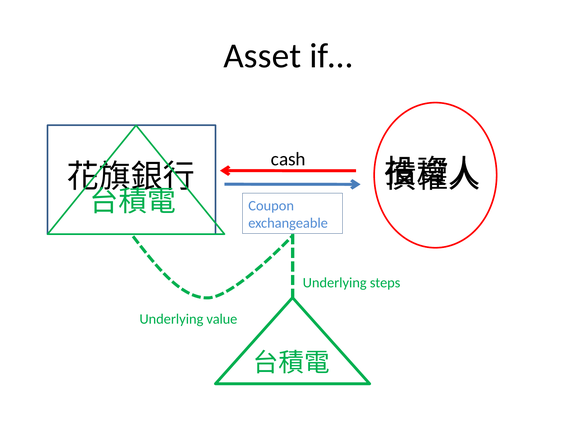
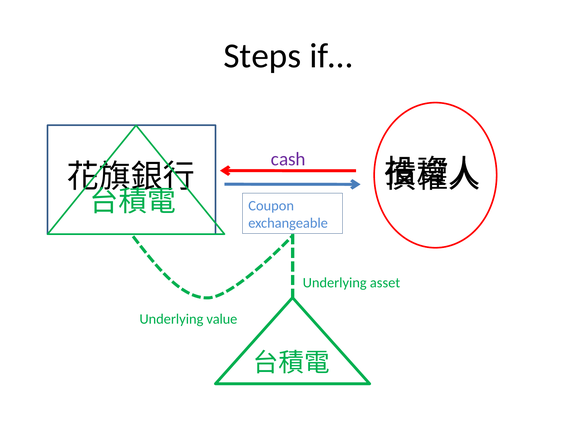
Asset: Asset -> Steps
cash colour: black -> purple
steps: steps -> asset
